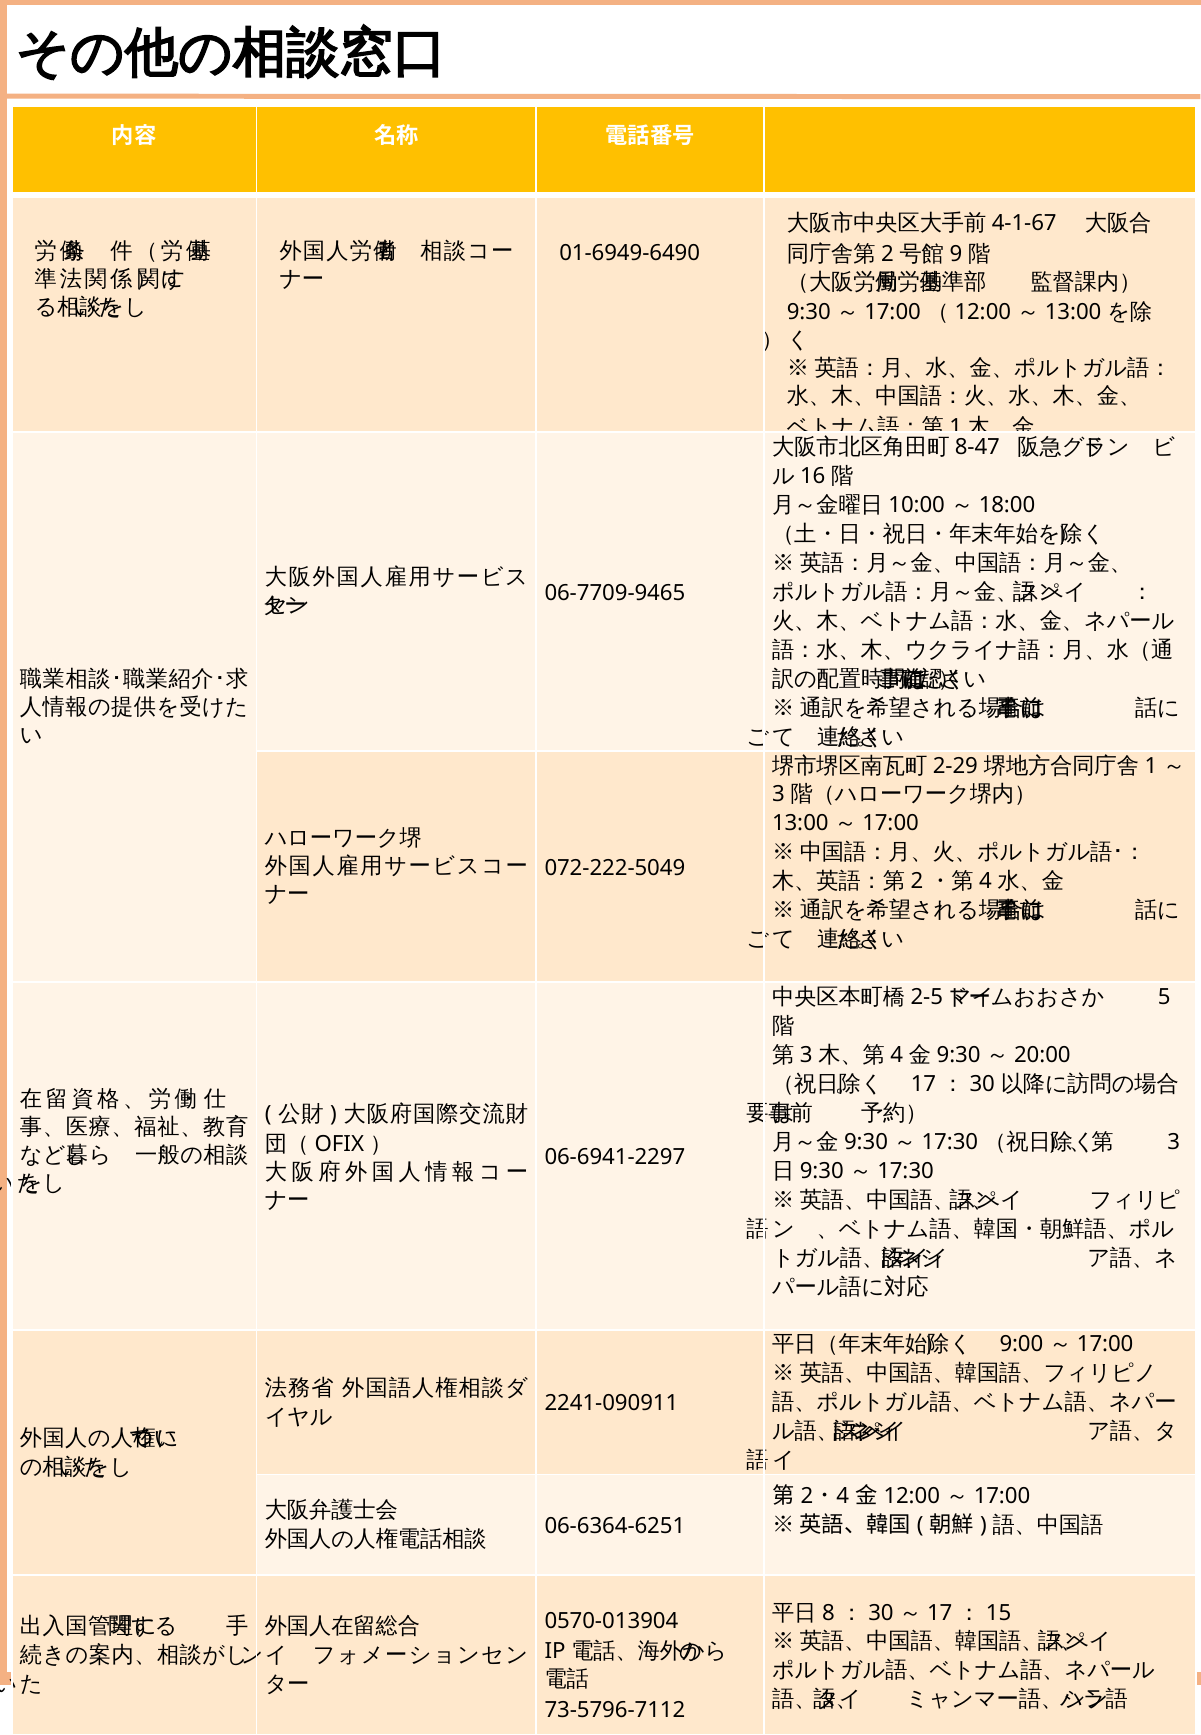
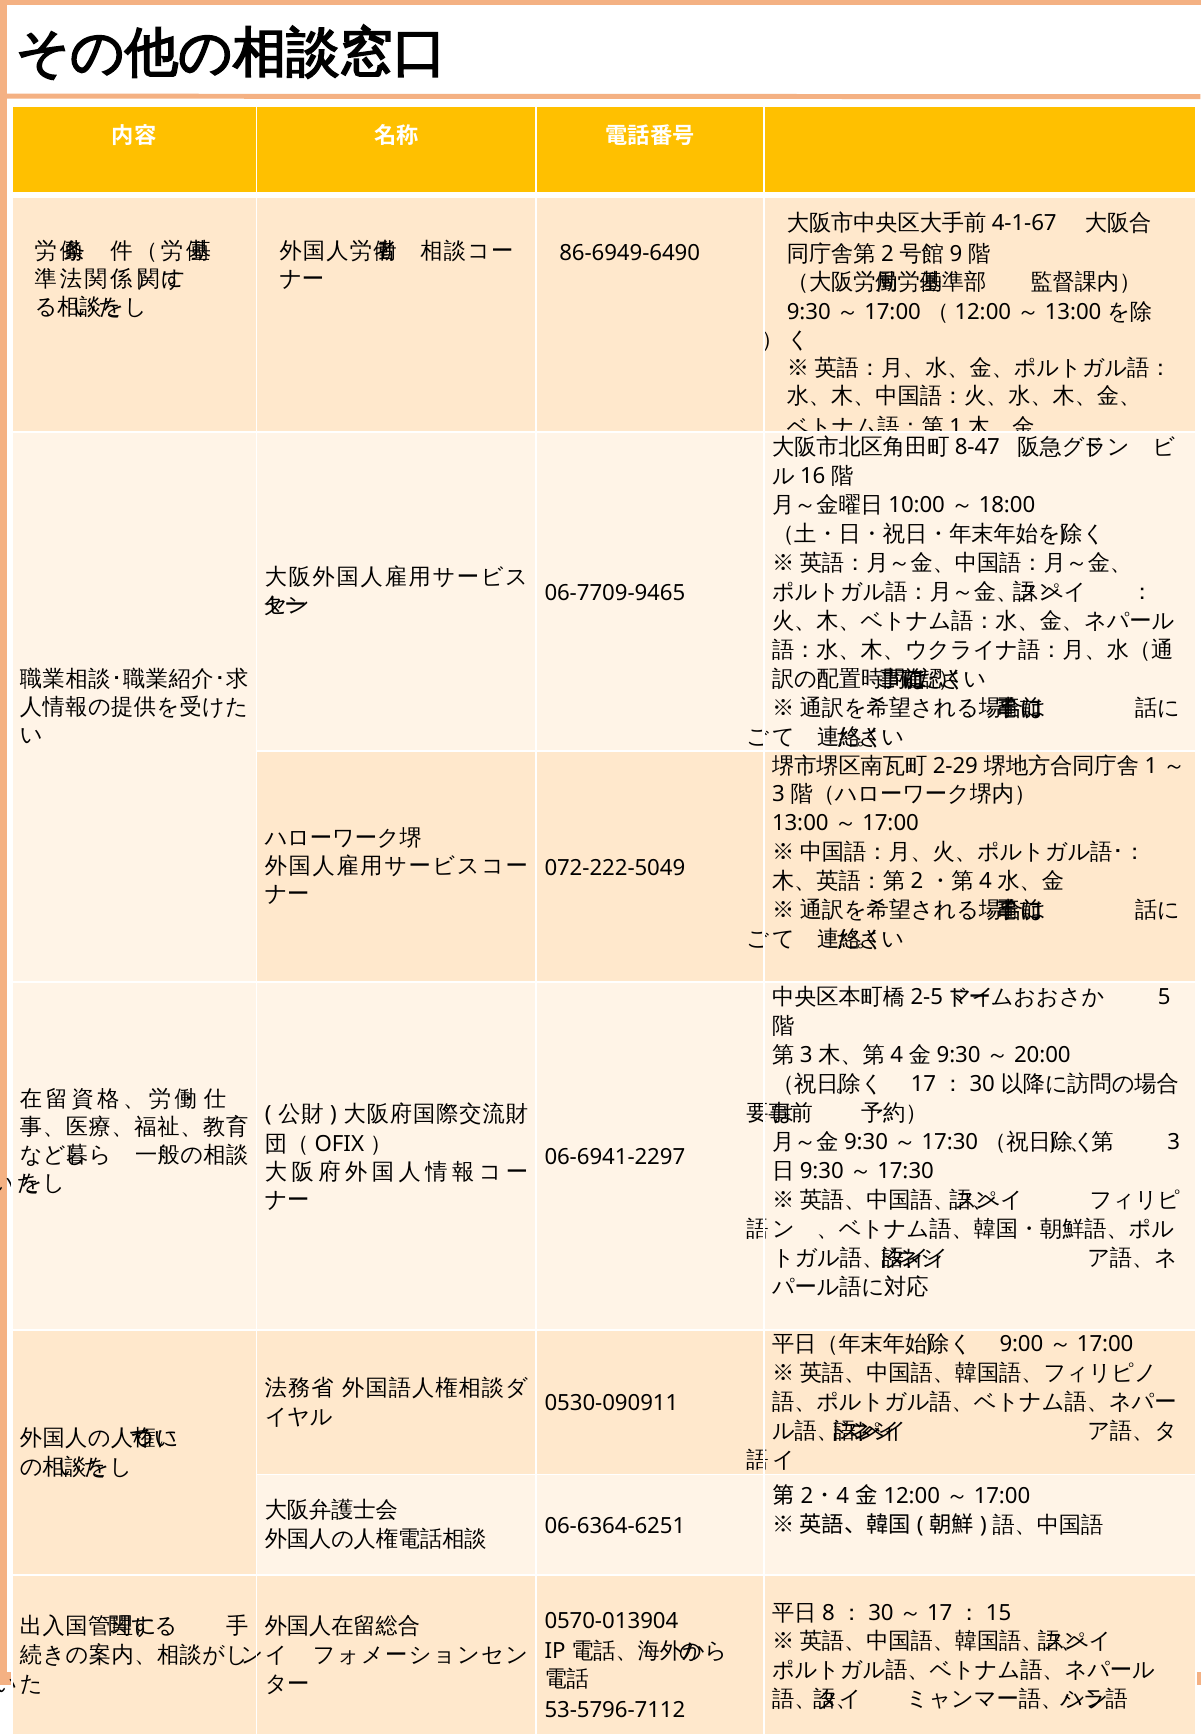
01-6949-6490: 01-6949-6490 -> 86-6949-6490
2241-090911: 2241-090911 -> 0530-090911
73-5796-7112: 73-5796-7112 -> 53-5796-7112
